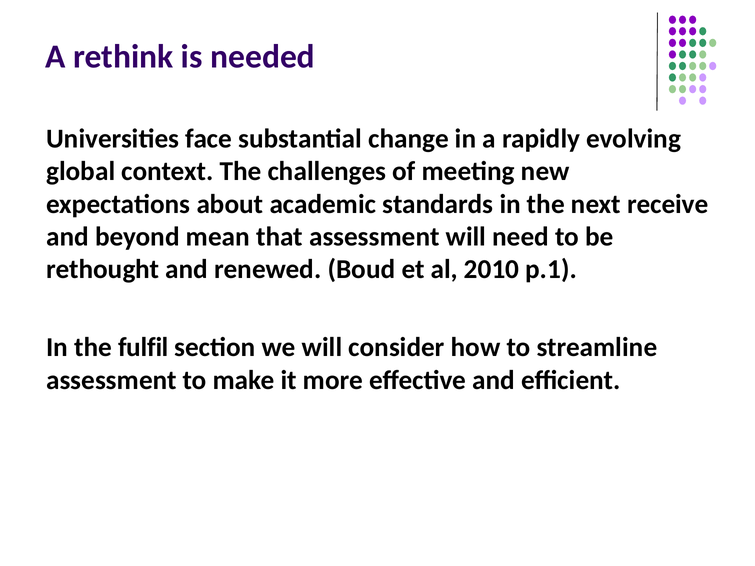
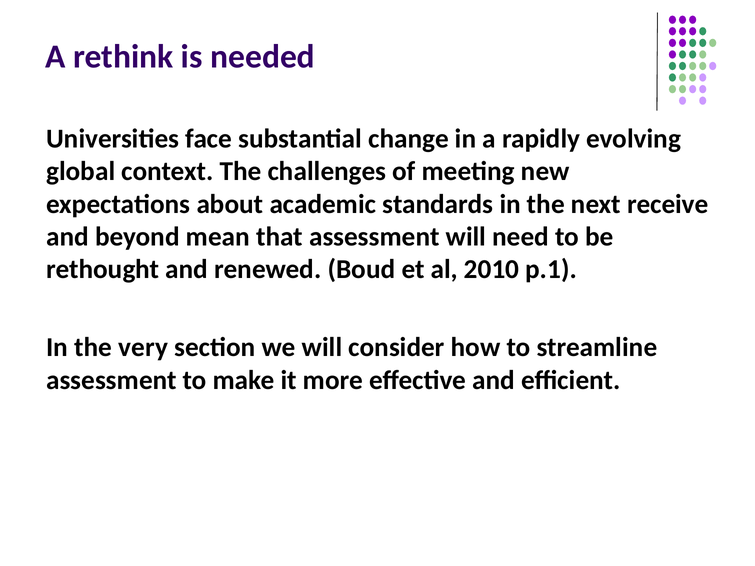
fulfil: fulfil -> very
